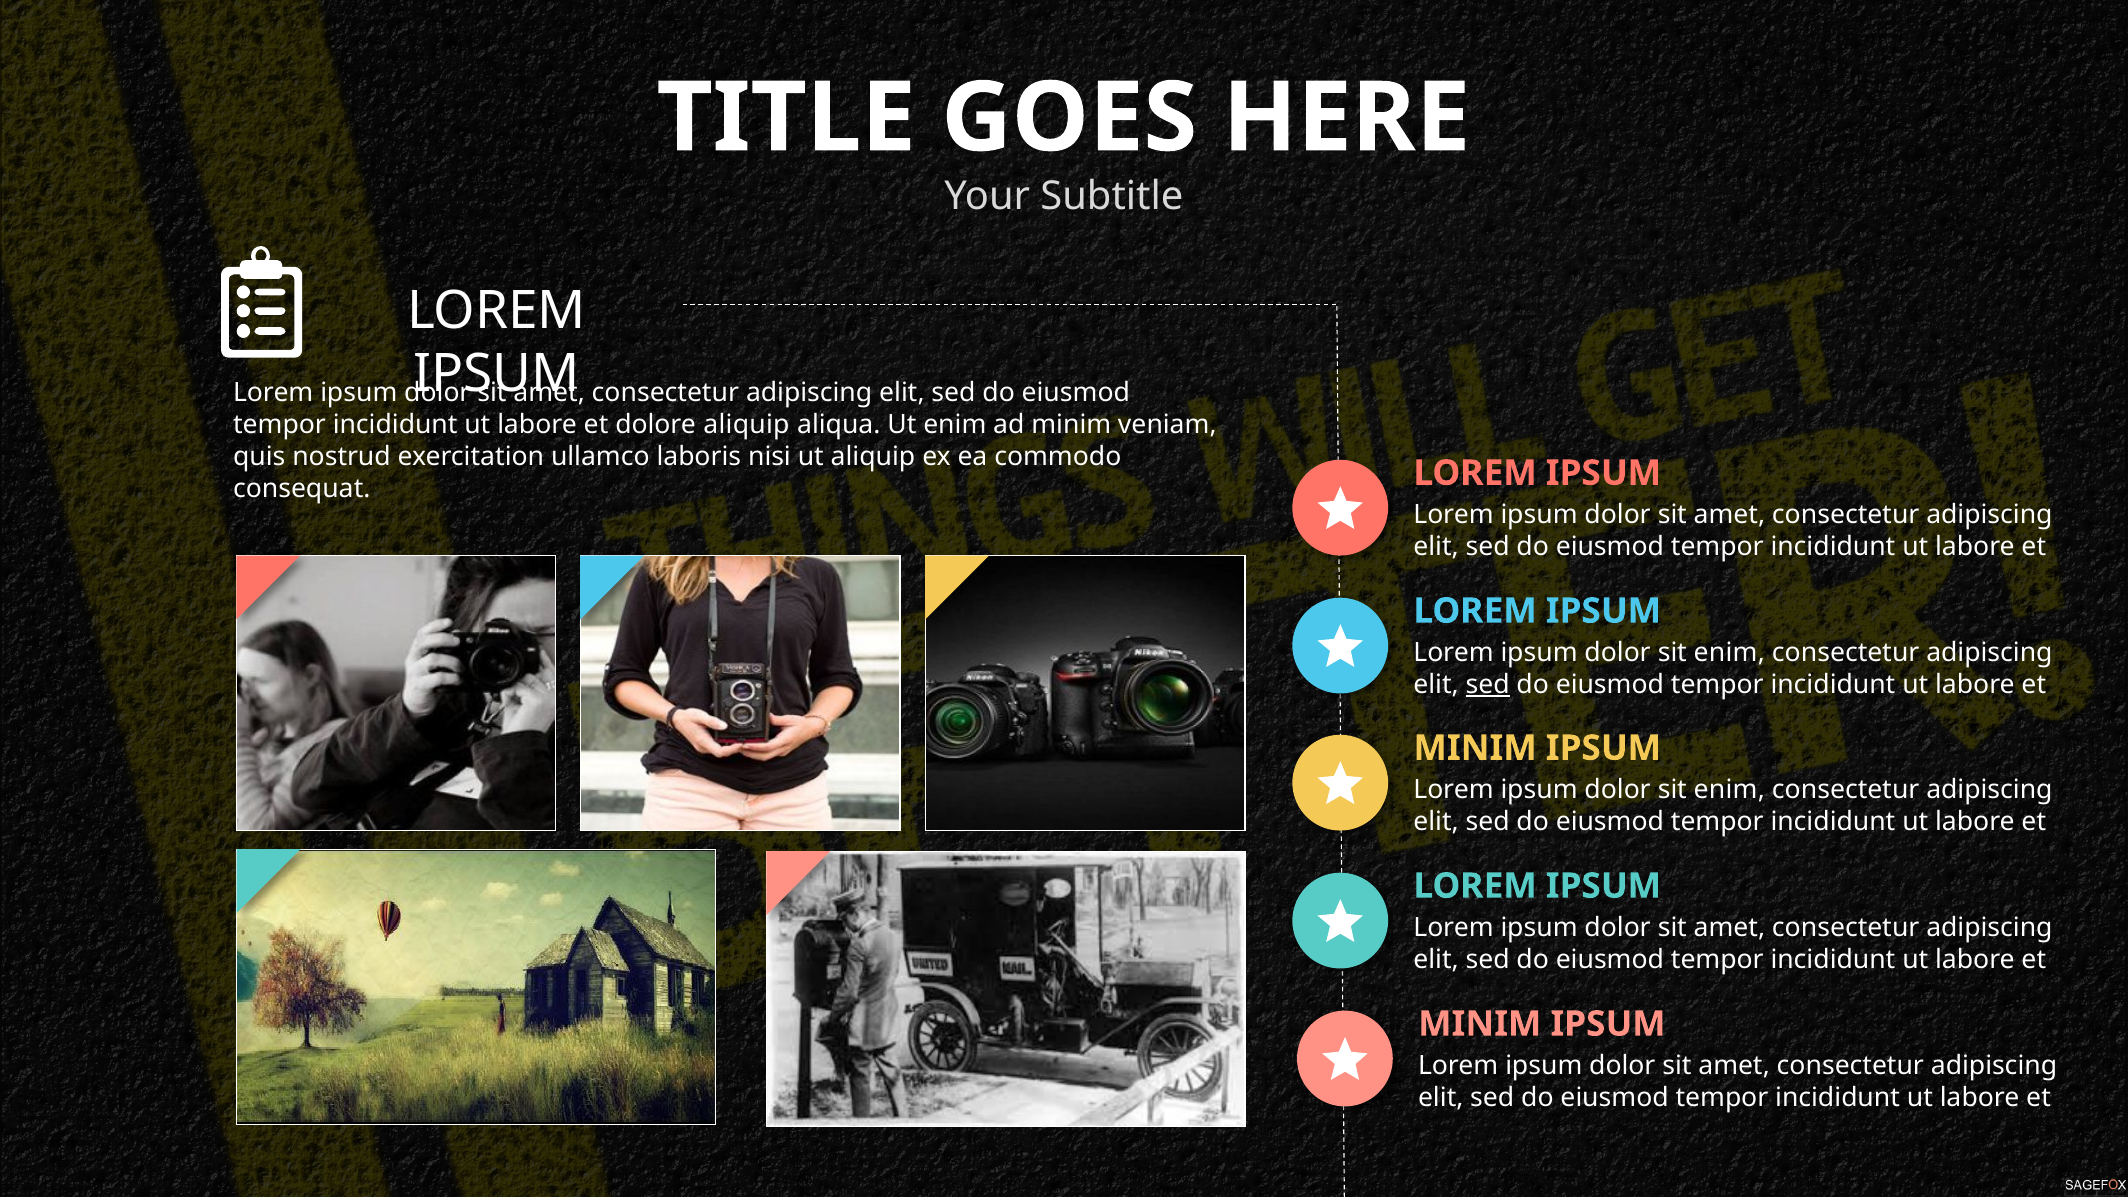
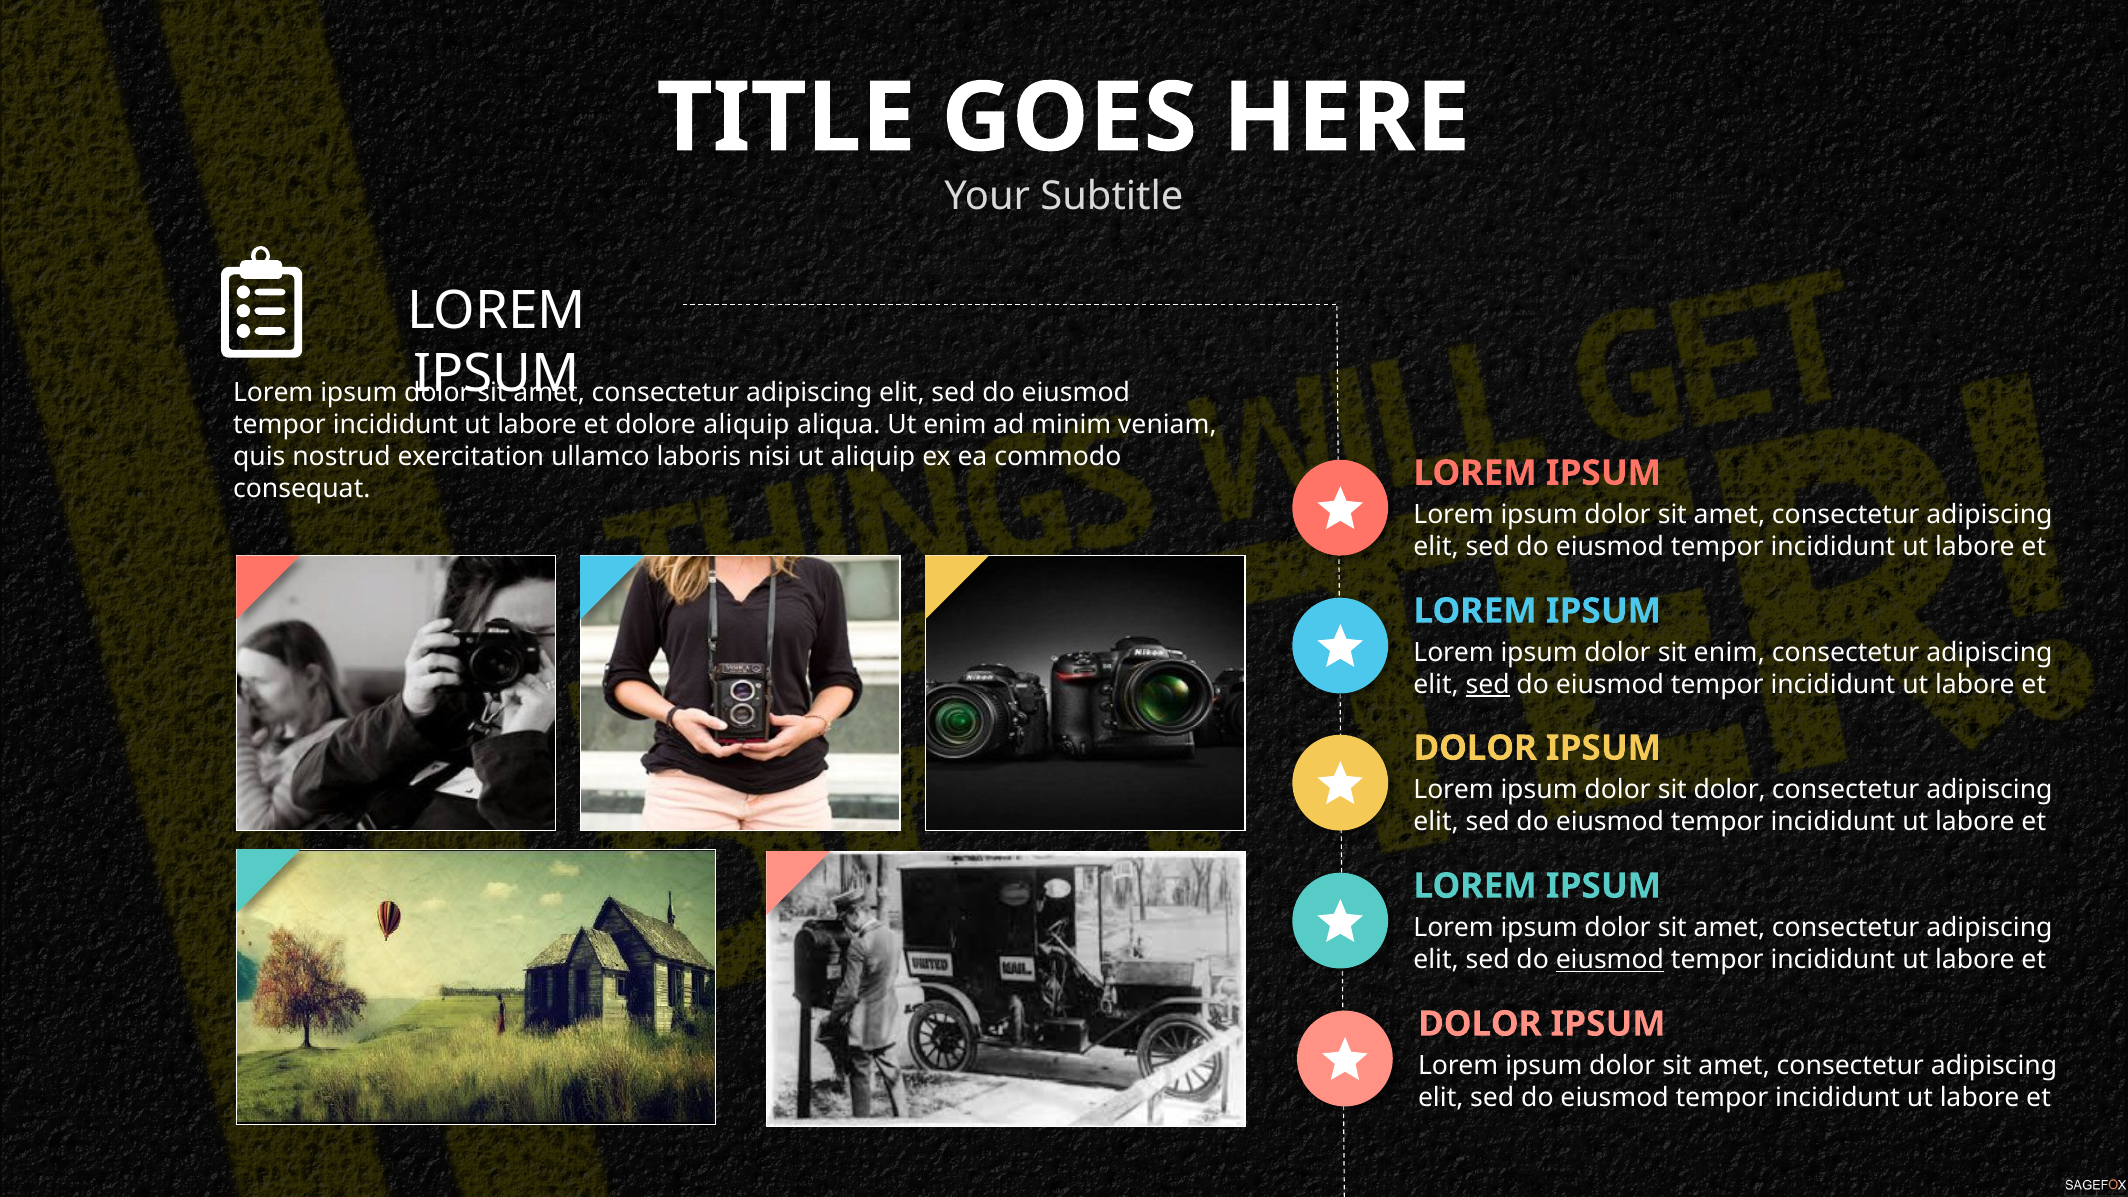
MINIM at (1475, 748): MINIM -> DOLOR
enim at (1729, 790): enim -> dolor
eiusmod at (1610, 960) underline: none -> present
MINIM at (1480, 1024): MINIM -> DOLOR
